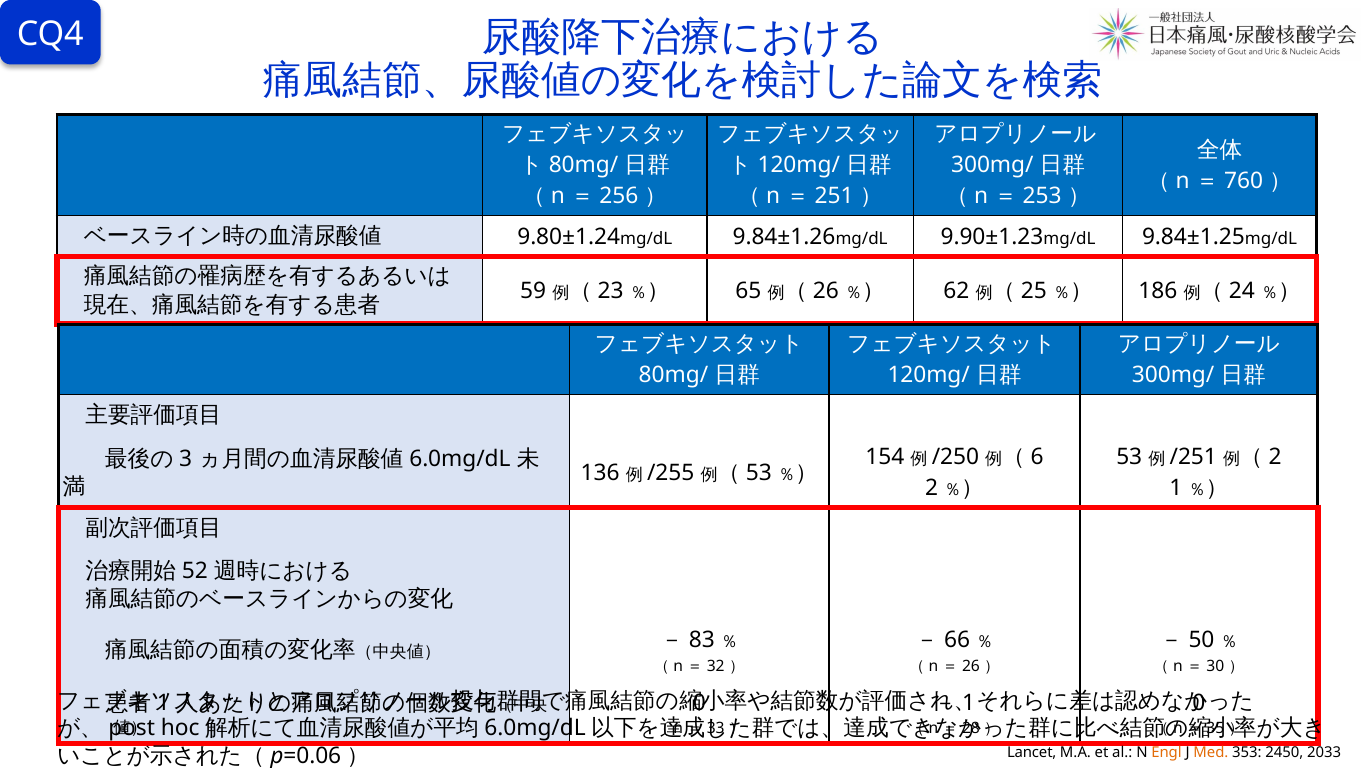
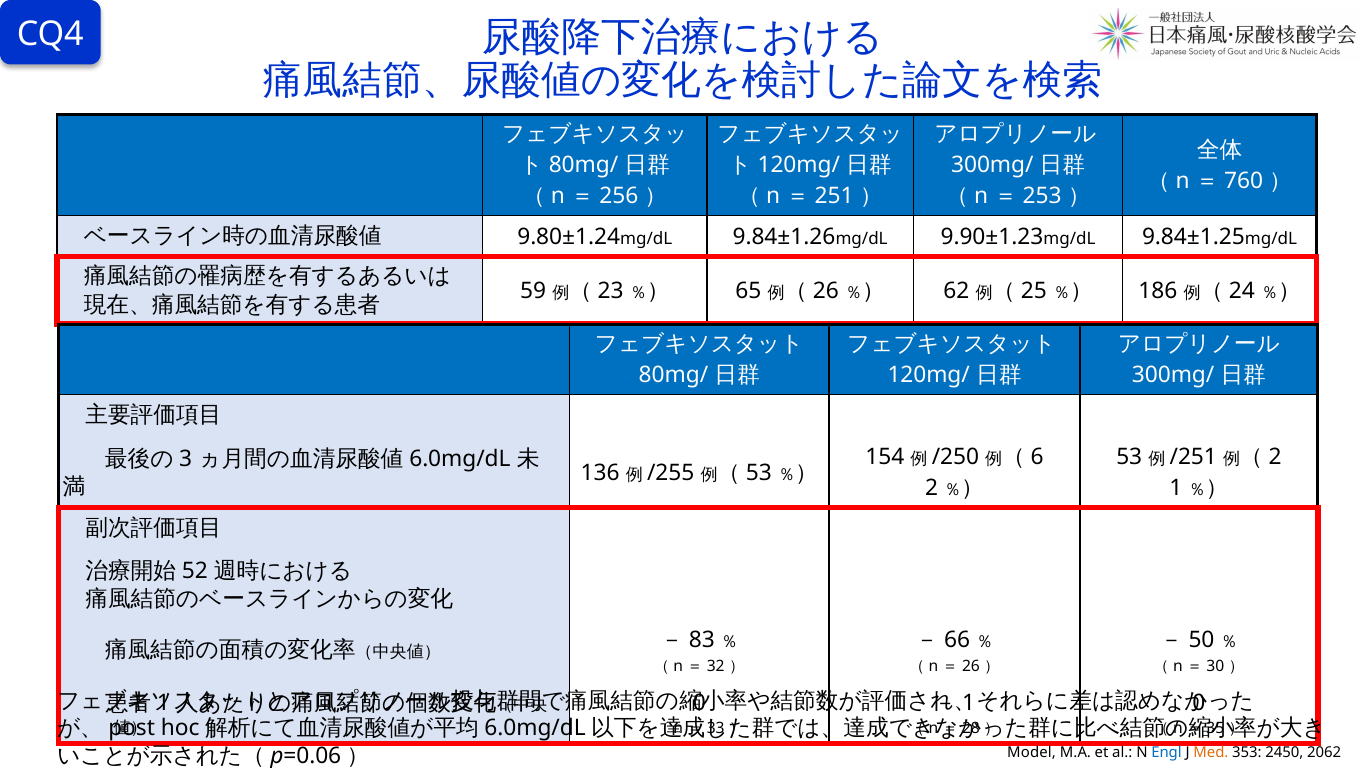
Lancet: Lancet -> Model
Engl colour: orange -> blue
2033: 2033 -> 2062
